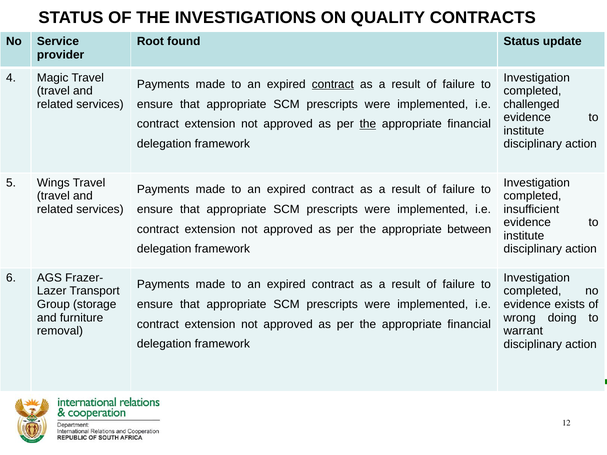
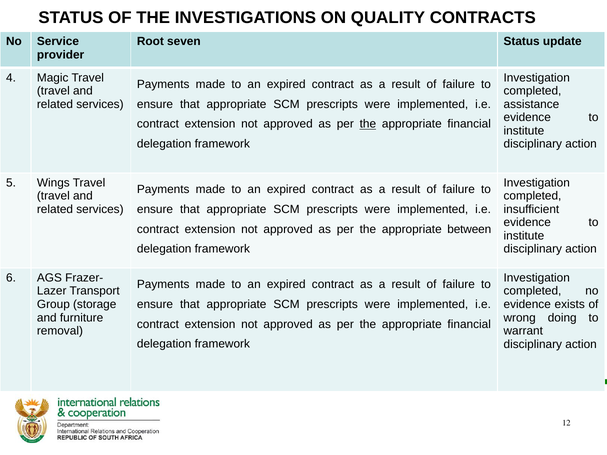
found: found -> seven
contract at (333, 84) underline: present -> none
challenged: challenged -> assistance
